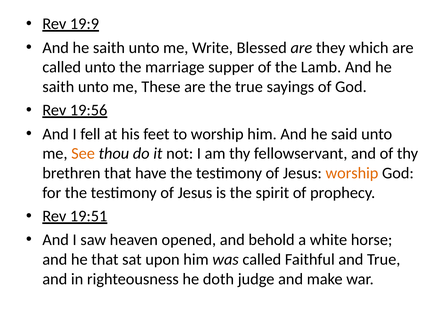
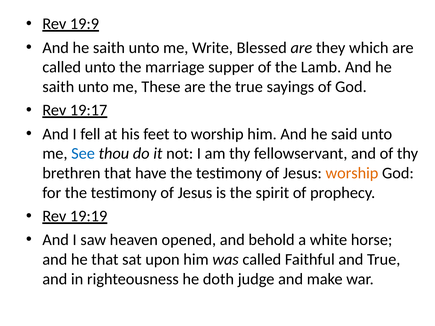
19:56: 19:56 -> 19:17
See colour: orange -> blue
19:51: 19:51 -> 19:19
